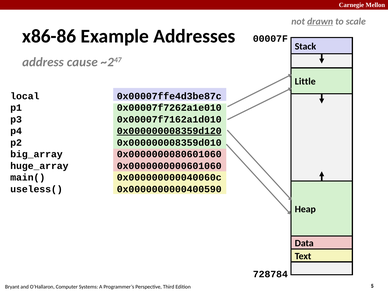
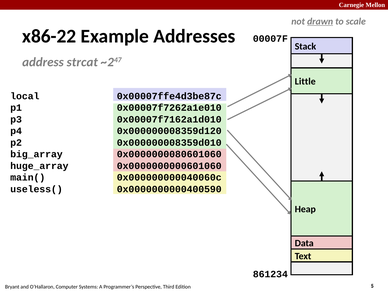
x86-86: x86-86 -> x86-22
cause: cause -> strcat
0x000000008359d120 underline: present -> none
728784: 728784 -> 861234
